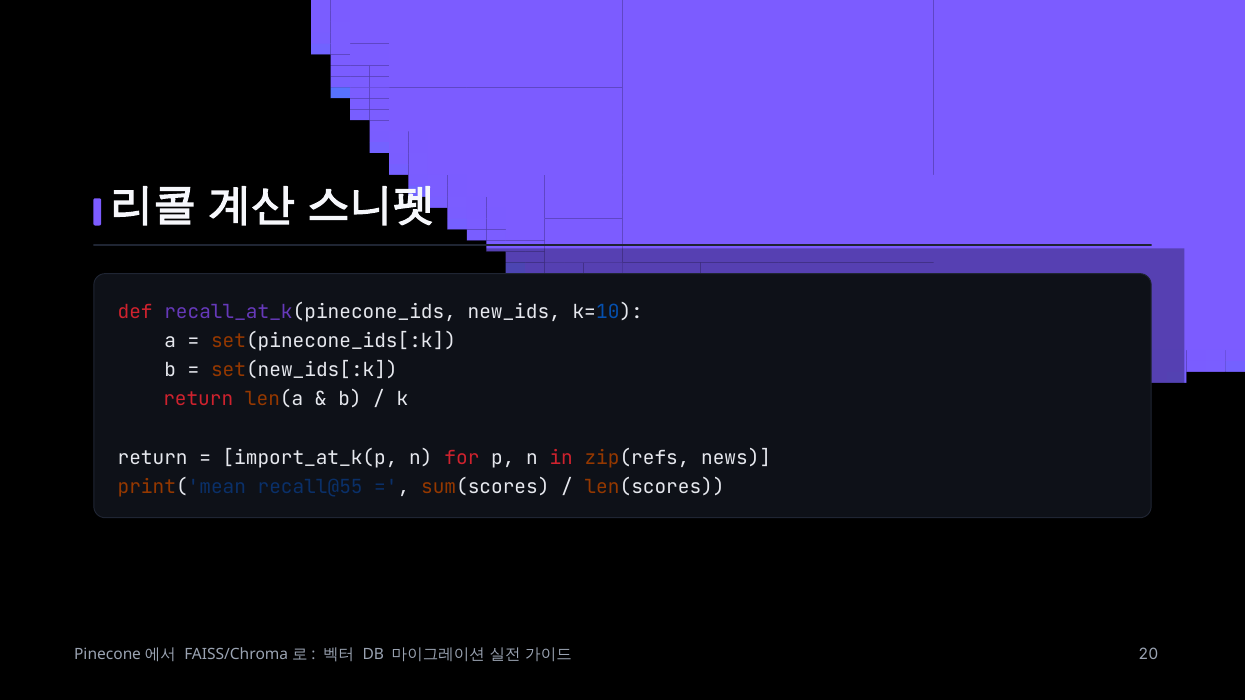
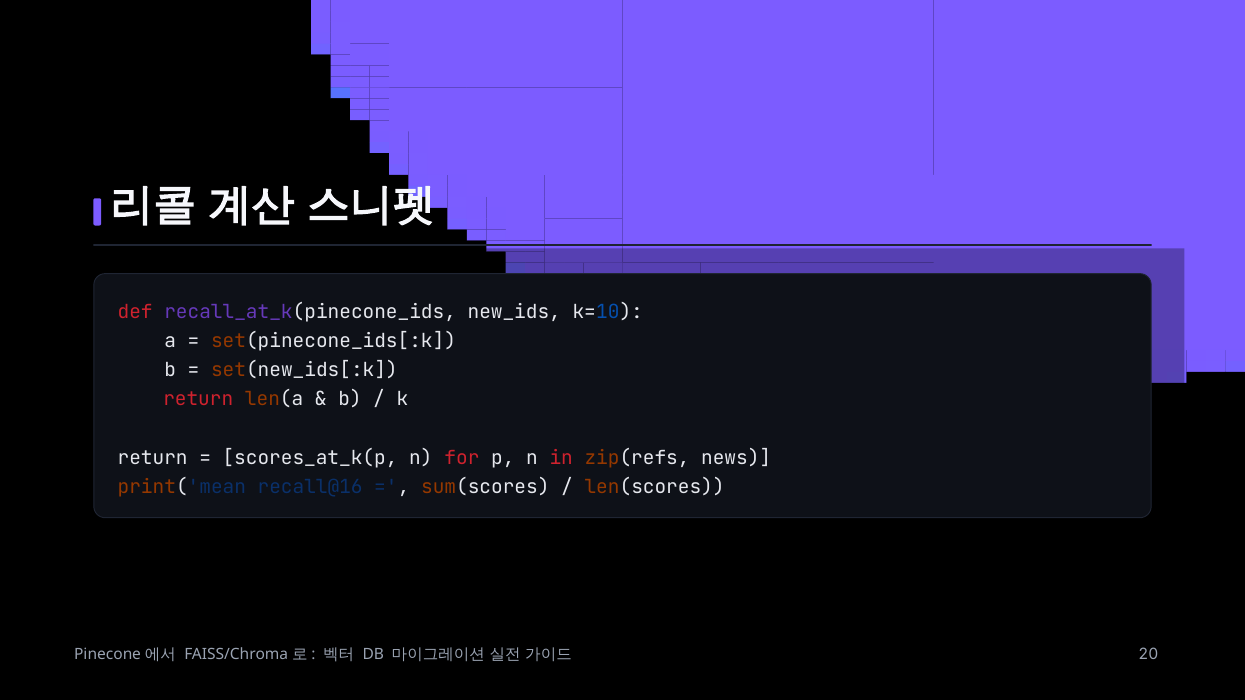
import_at_k(p: import_at_k(p -> scores_at_k(p
recall@55: recall@55 -> recall@16
